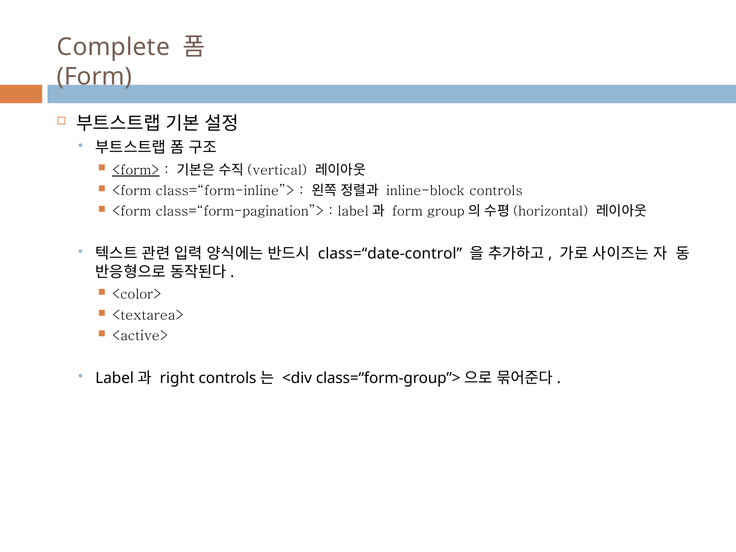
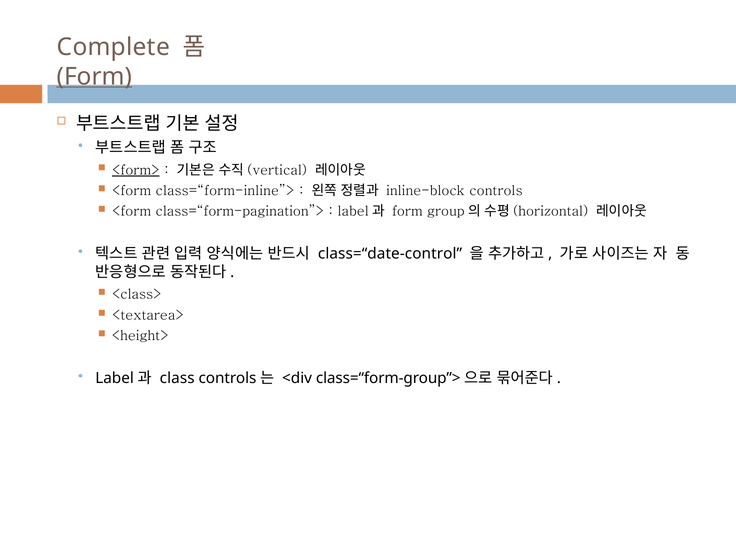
Form at (94, 76) underline: none -> present
<color>: <color> -> <class>
<active>: <active> -> <height>
right: right -> class
